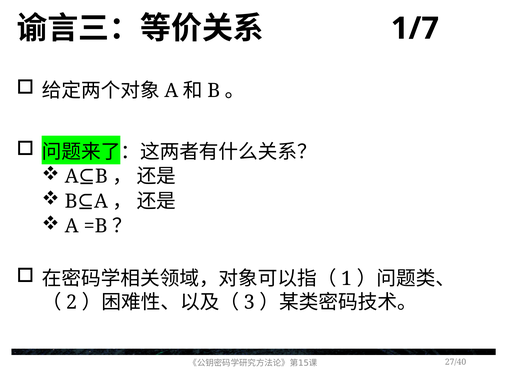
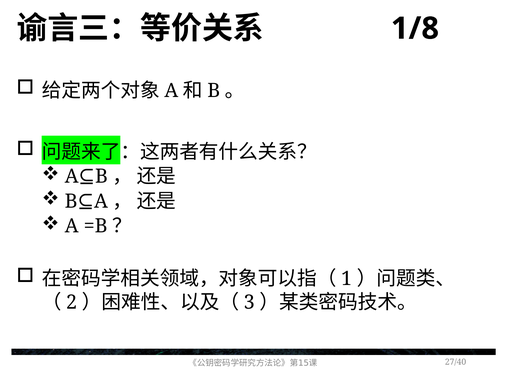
1/7: 1/7 -> 1/8
